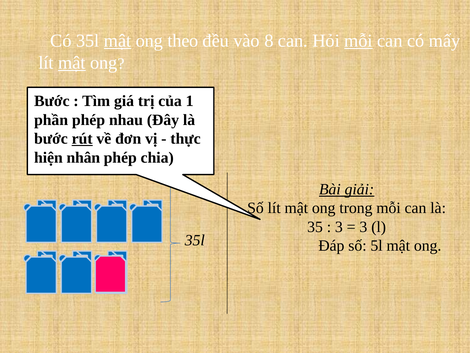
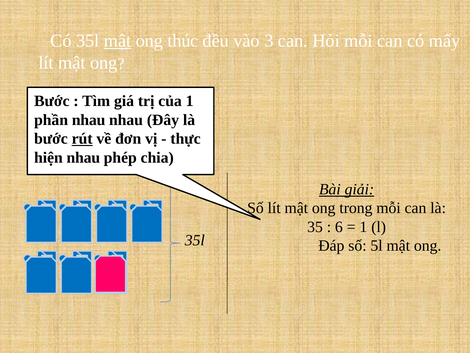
theo: theo -> thúc
8: 8 -> 3
mỗi at (359, 41) underline: present -> none
mật at (72, 63) underline: present -> none
phần phép: phép -> nhau
hiện nhân: nhân -> nhau
3 at (339, 227): 3 -> 6
3 at (363, 227): 3 -> 1
